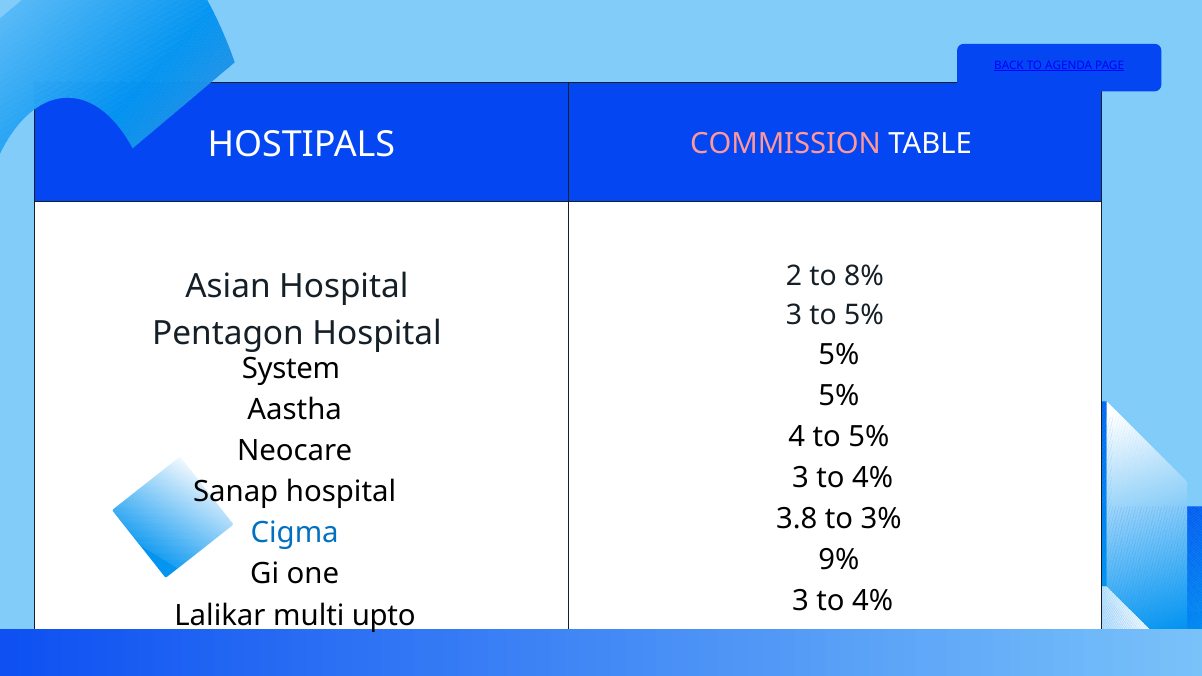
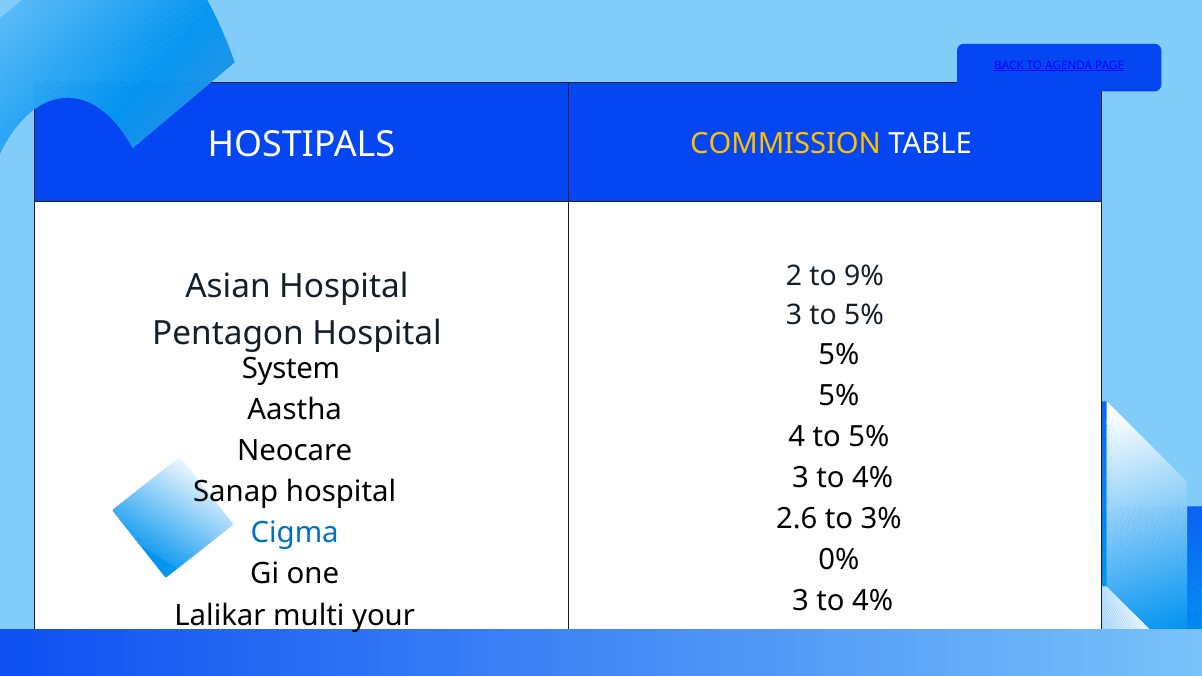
COMMISSION colour: pink -> yellow
8%: 8% -> 9%
3.8: 3.8 -> 2.6
9%: 9% -> 0%
upto: upto -> your
